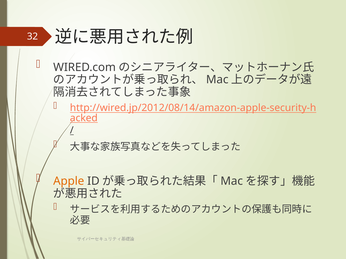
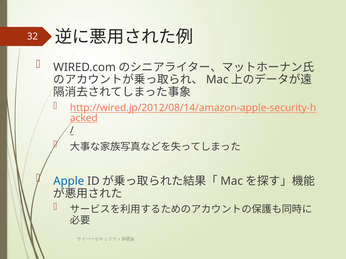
Apple colour: orange -> blue
